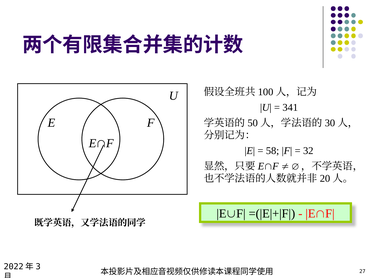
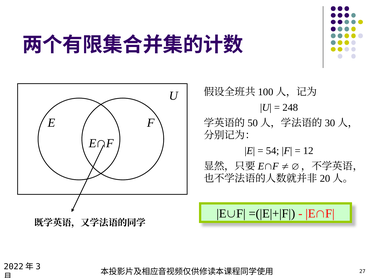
341: 341 -> 248
58: 58 -> 54
32: 32 -> 12
